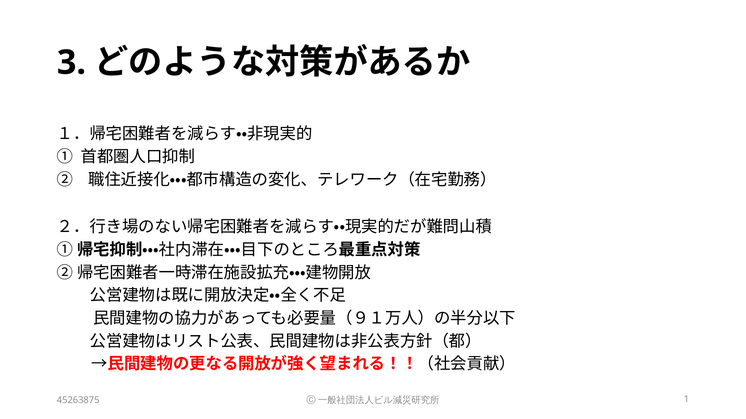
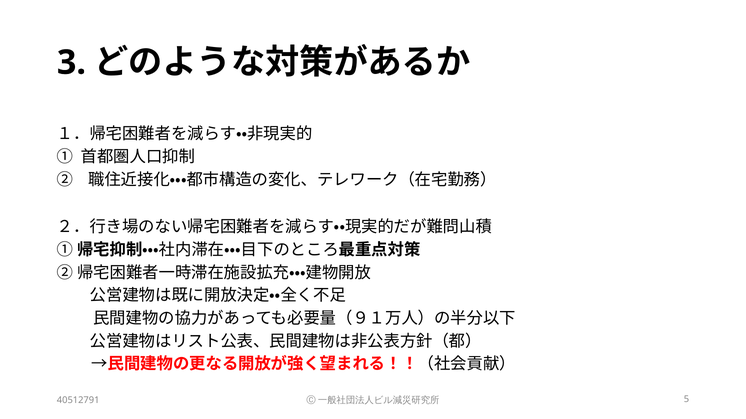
45263875: 45263875 -> 40512791
1: 1 -> 5
